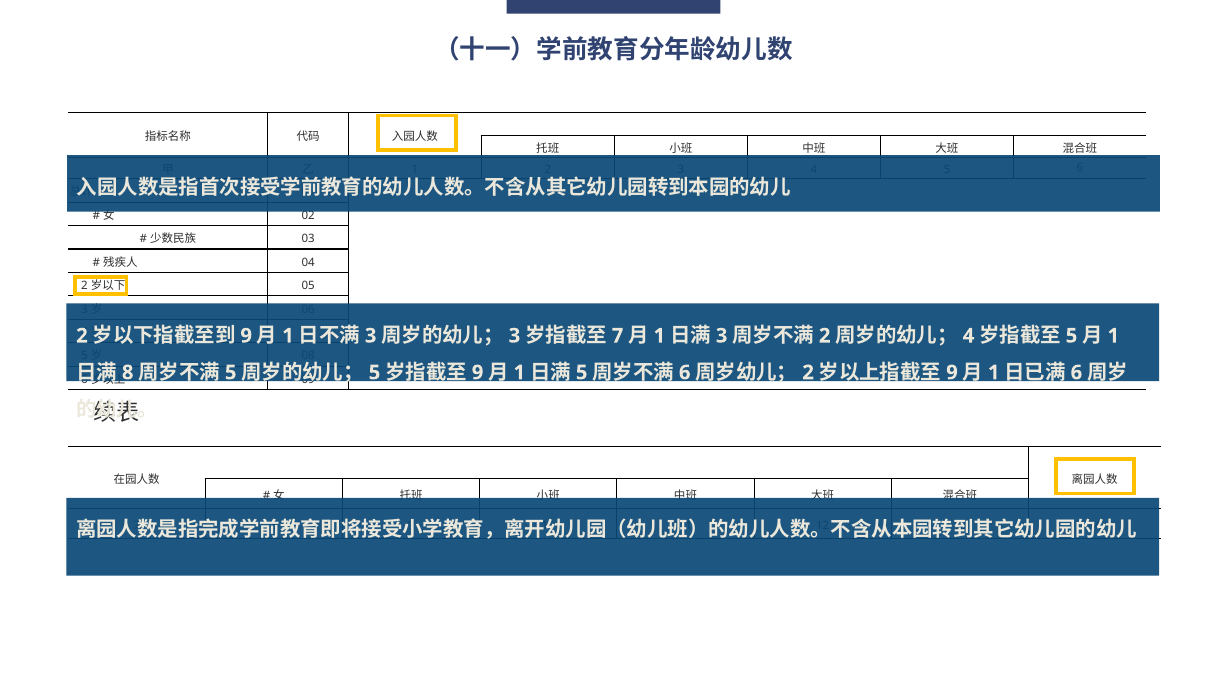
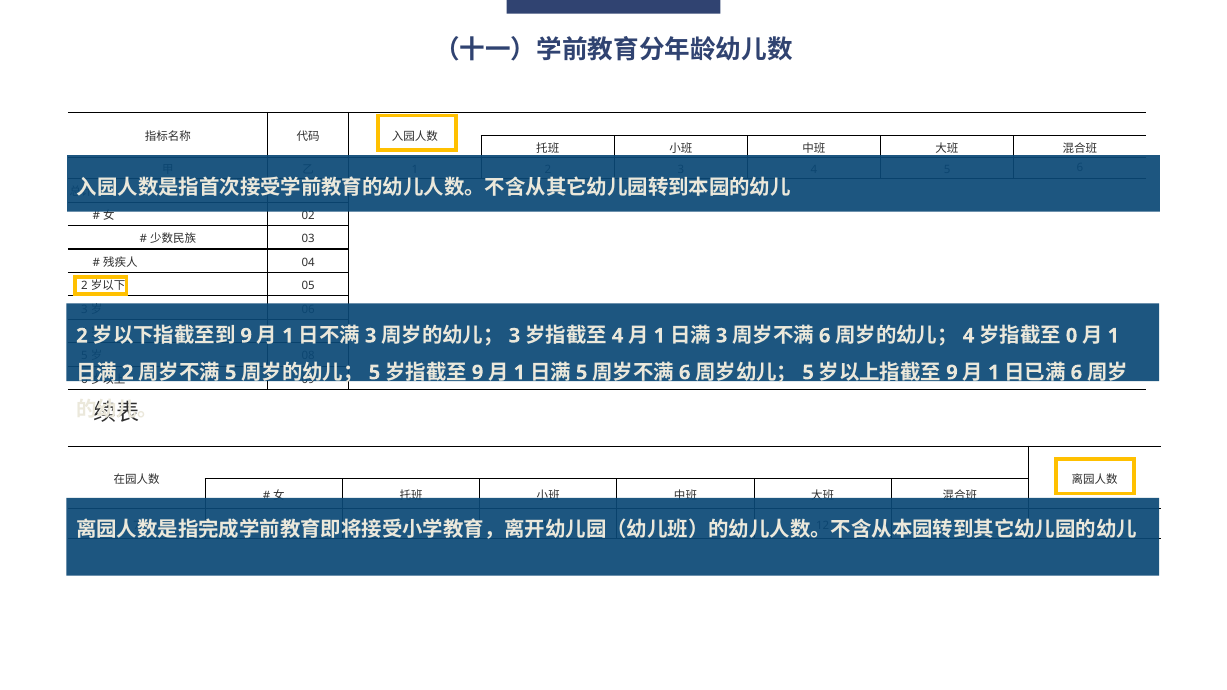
7 at (618, 336): 7 -> 4
2 at (825, 336): 2 -> 6
5 at (1072, 336): 5 -> 0
8 at (128, 373): 8 -> 2
2 at (808, 373): 2 -> 5
